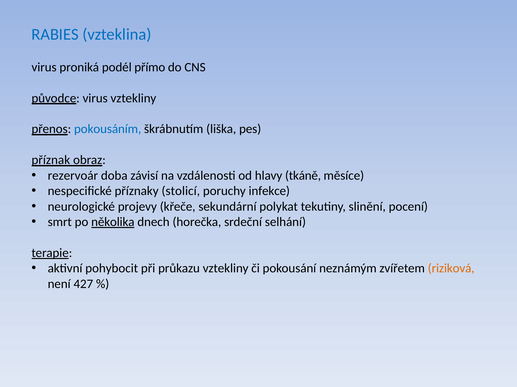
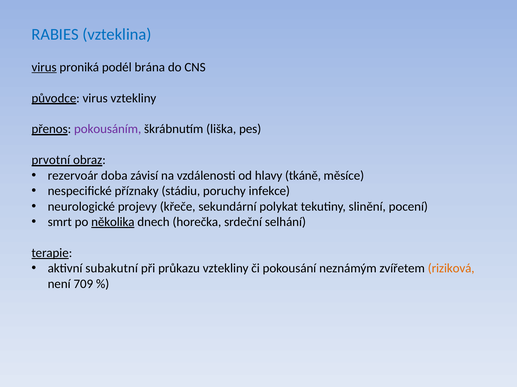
virus at (44, 67) underline: none -> present
přímo: přímo -> brána
pokousáním colour: blue -> purple
příznak: příznak -> prvotní
stolicí: stolicí -> stádiu
pohybocit: pohybocit -> subakutní
427: 427 -> 709
